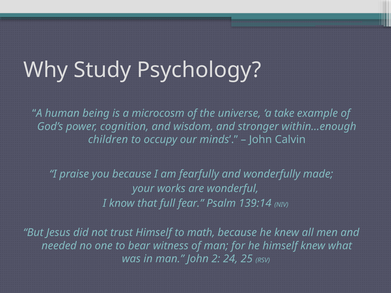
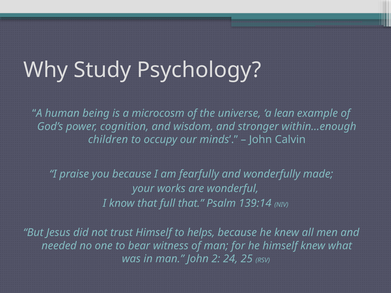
take: take -> lean
full fear: fear -> that
math: math -> helps
